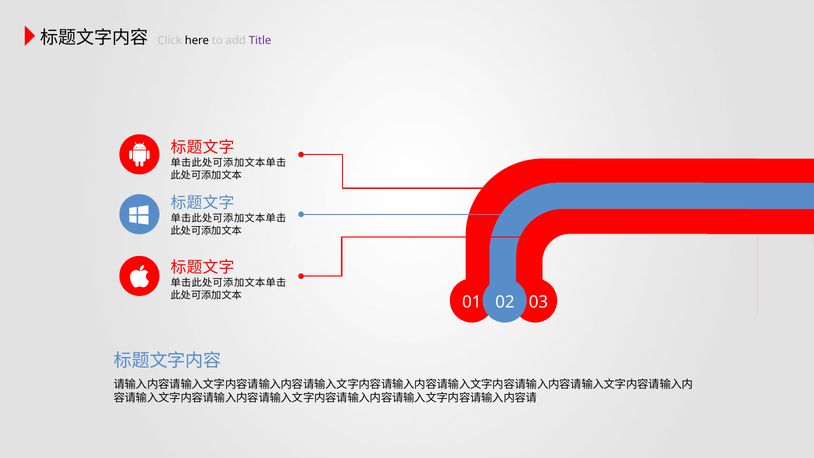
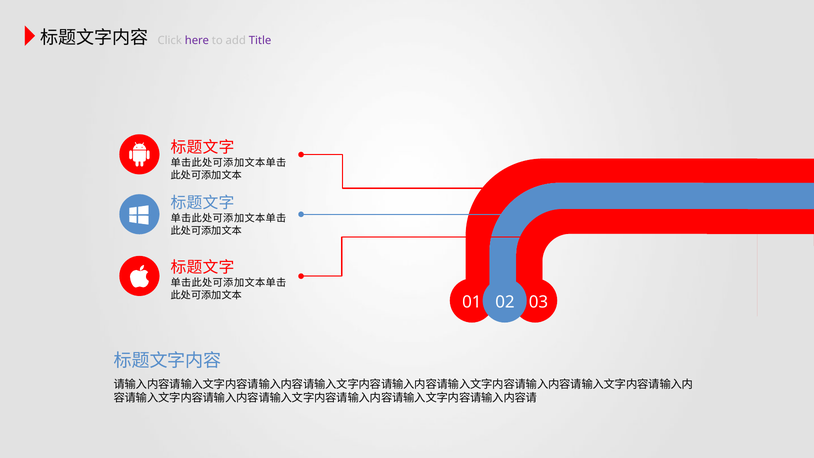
here colour: black -> purple
